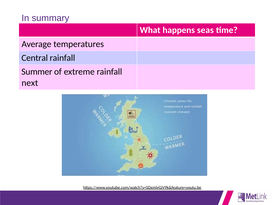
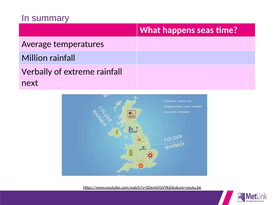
Central: Central -> Million
Summer: Summer -> Verbally
